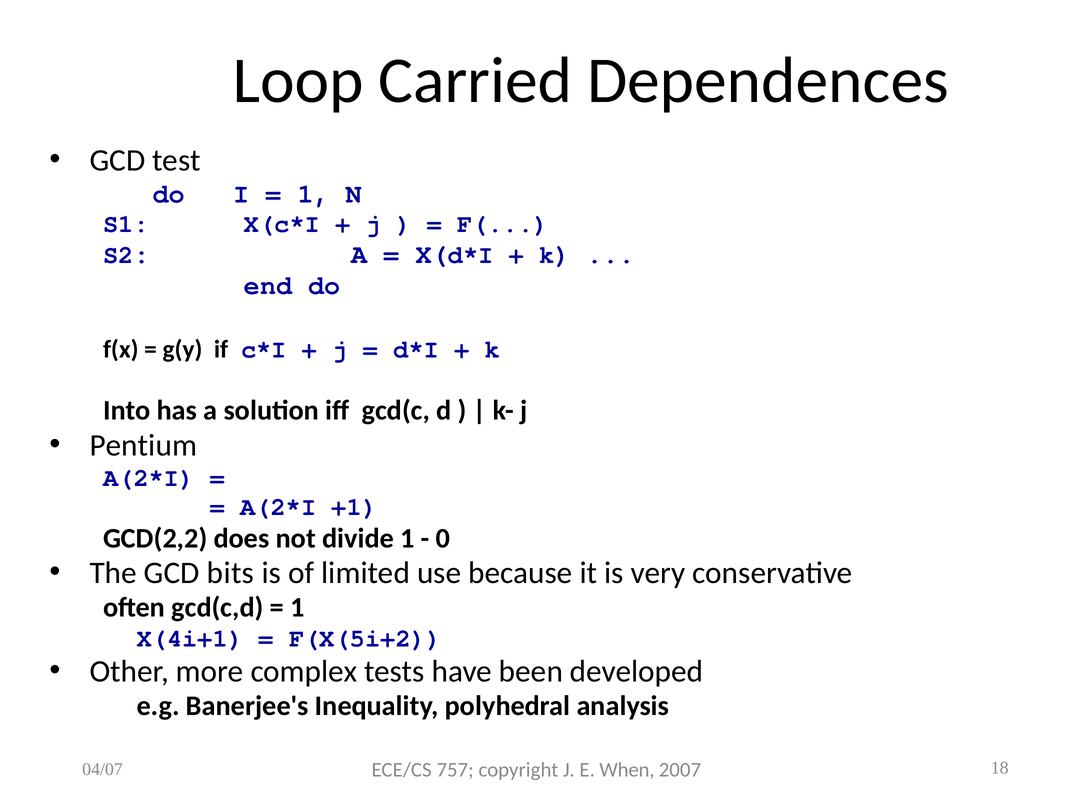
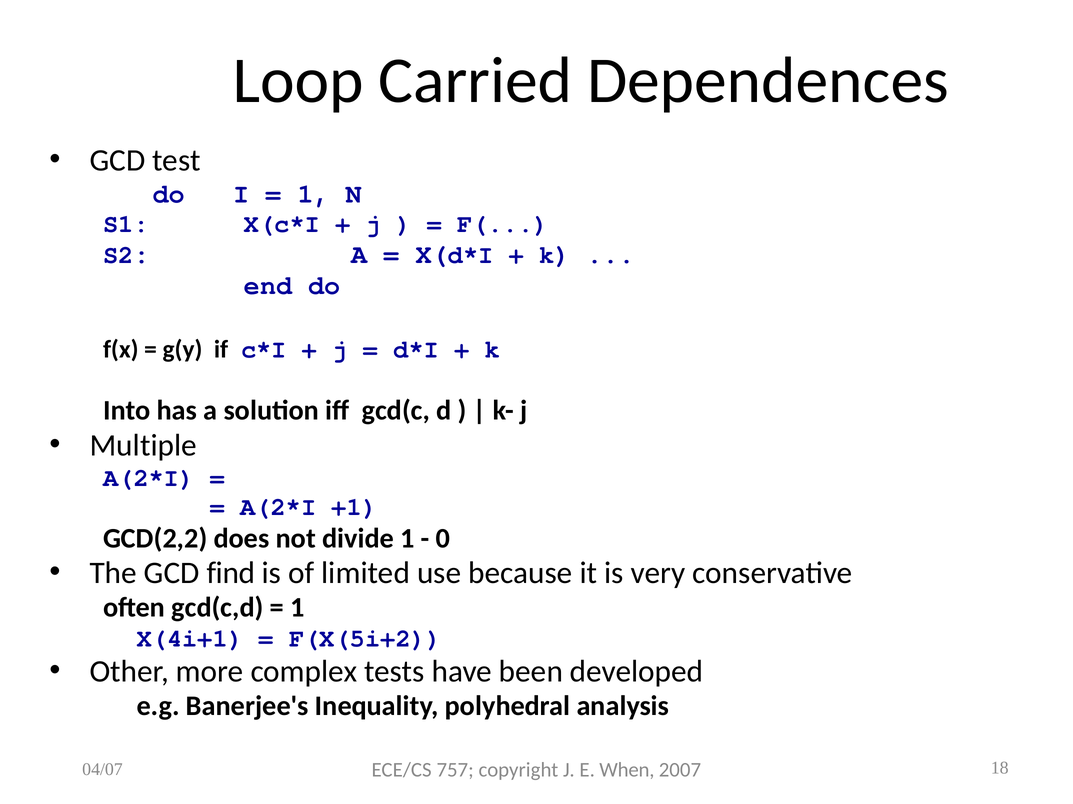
Pentium: Pentium -> Multiple
bits: bits -> find
